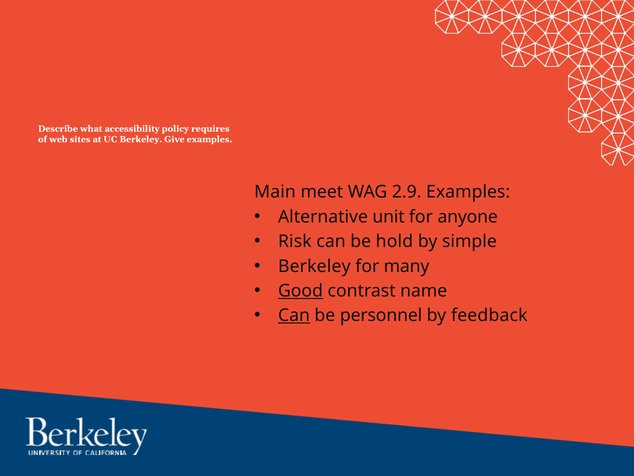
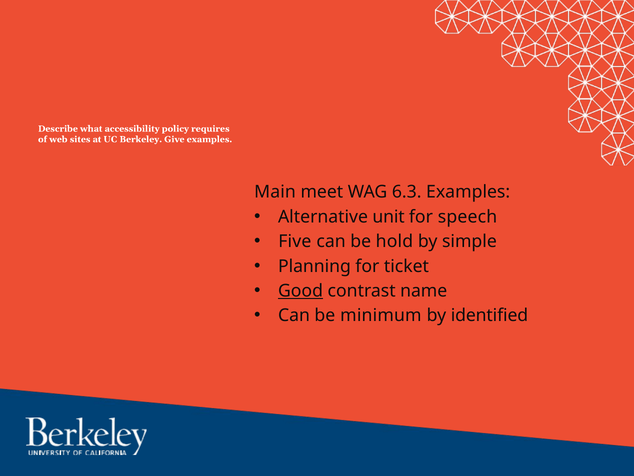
2.9: 2.9 -> 6.3
anyone: anyone -> speech
Risk: Risk -> Five
Berkeley at (314, 266): Berkeley -> Planning
many: many -> ticket
Can at (294, 315) underline: present -> none
personnel: personnel -> minimum
feedback: feedback -> identified
